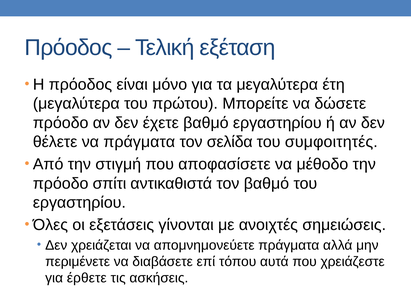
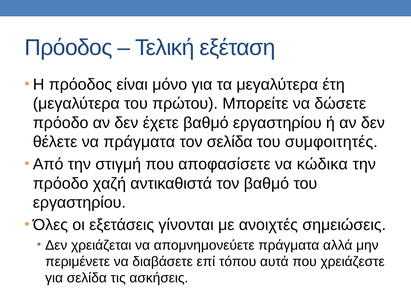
μέθοδο: μέθοδο -> κώδικα
σπίτι: σπίτι -> χαζή
για έρθετε: έρθετε -> σελίδα
